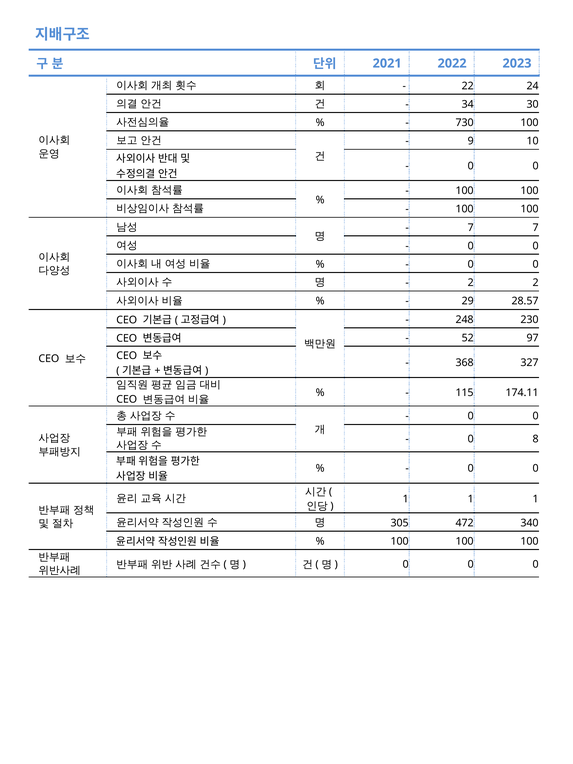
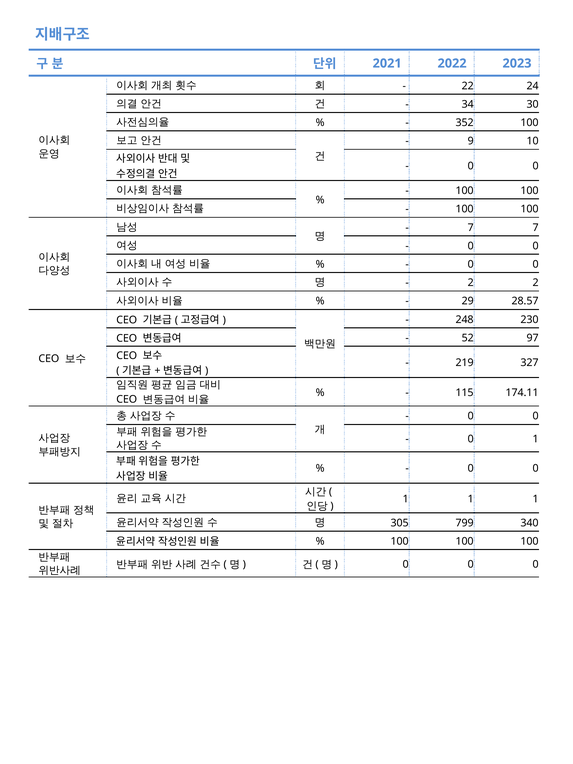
730: 730 -> 352
368: 368 -> 219
0 8: 8 -> 1
472: 472 -> 799
